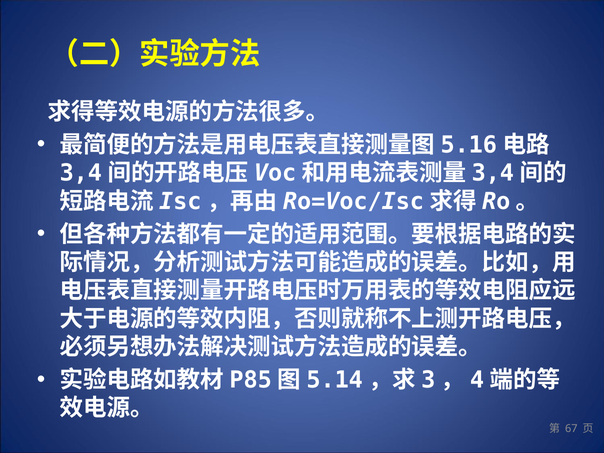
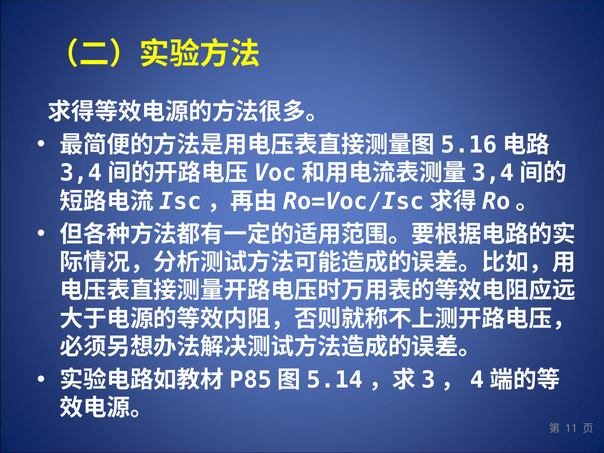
67: 67 -> 11
